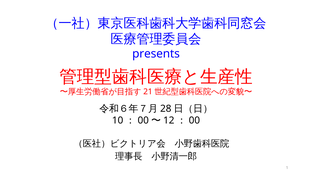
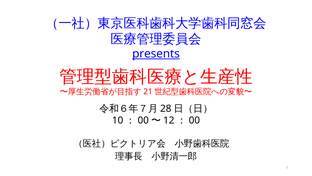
presents underline: none -> present
